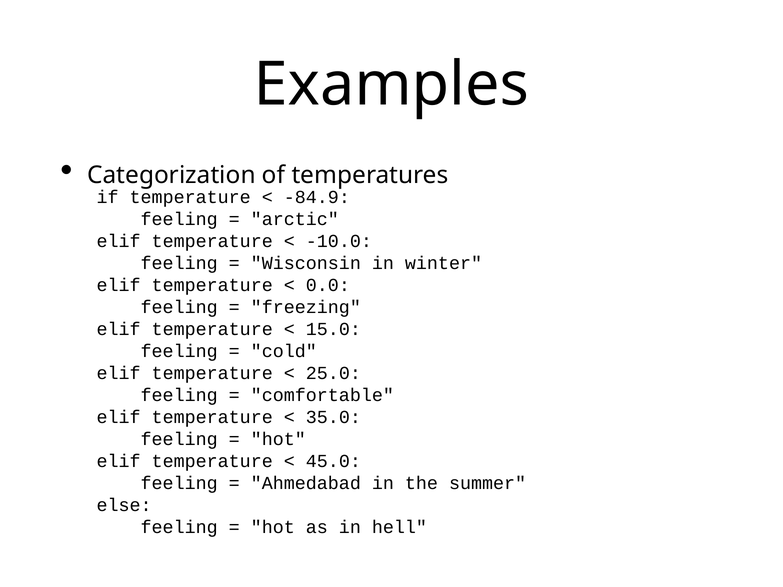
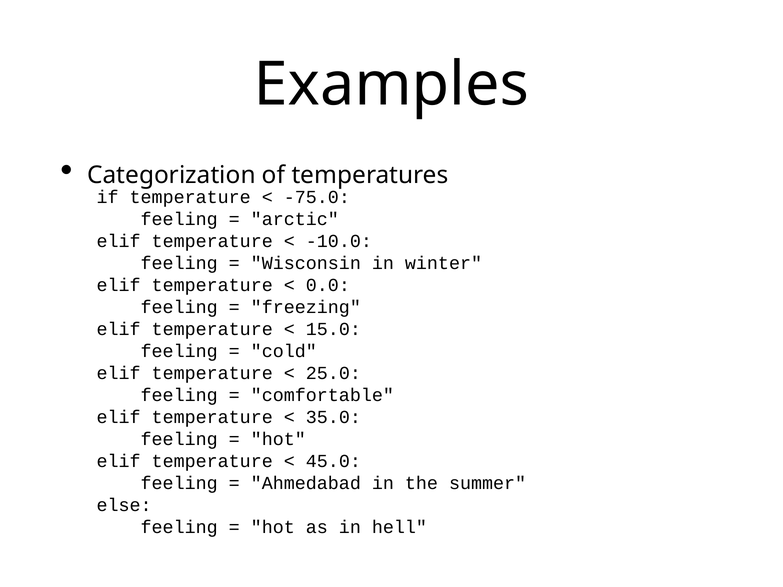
-84.9: -84.9 -> -75.0
